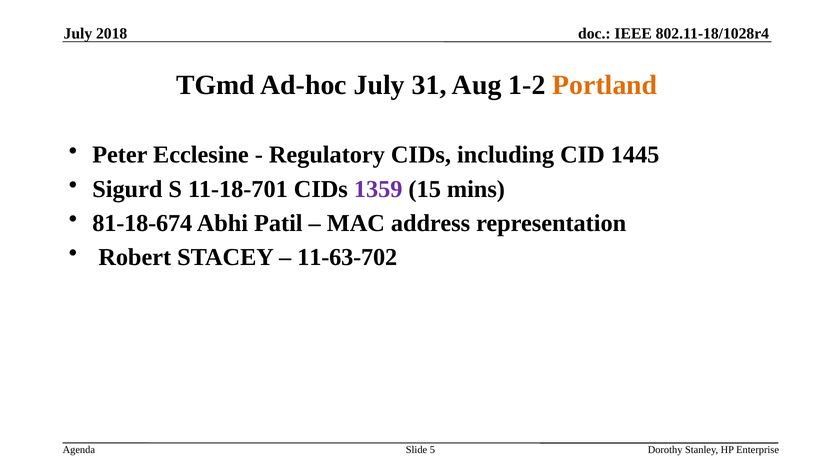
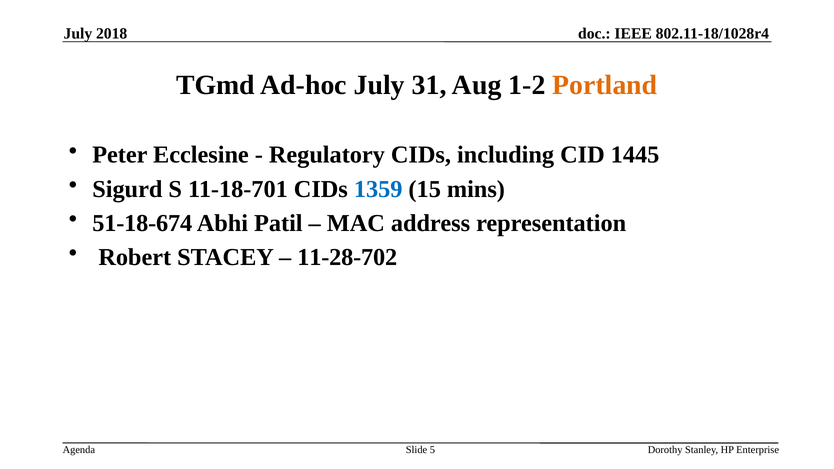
1359 colour: purple -> blue
81-18-674: 81-18-674 -> 51-18-674
11-63-702: 11-63-702 -> 11-28-702
